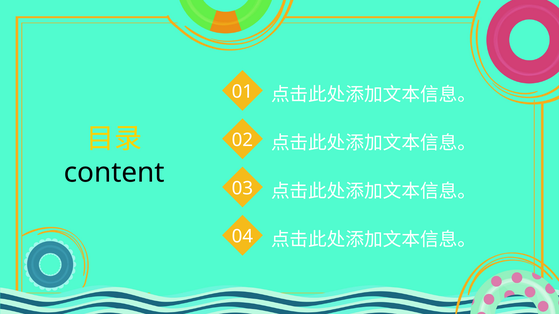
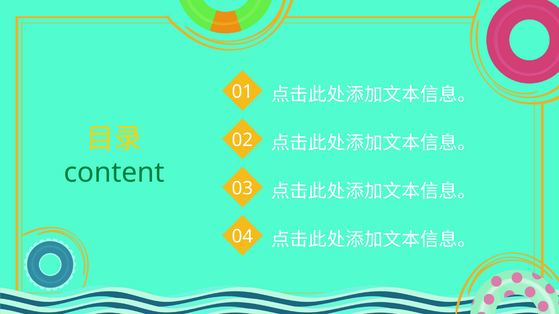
content colour: black -> green
